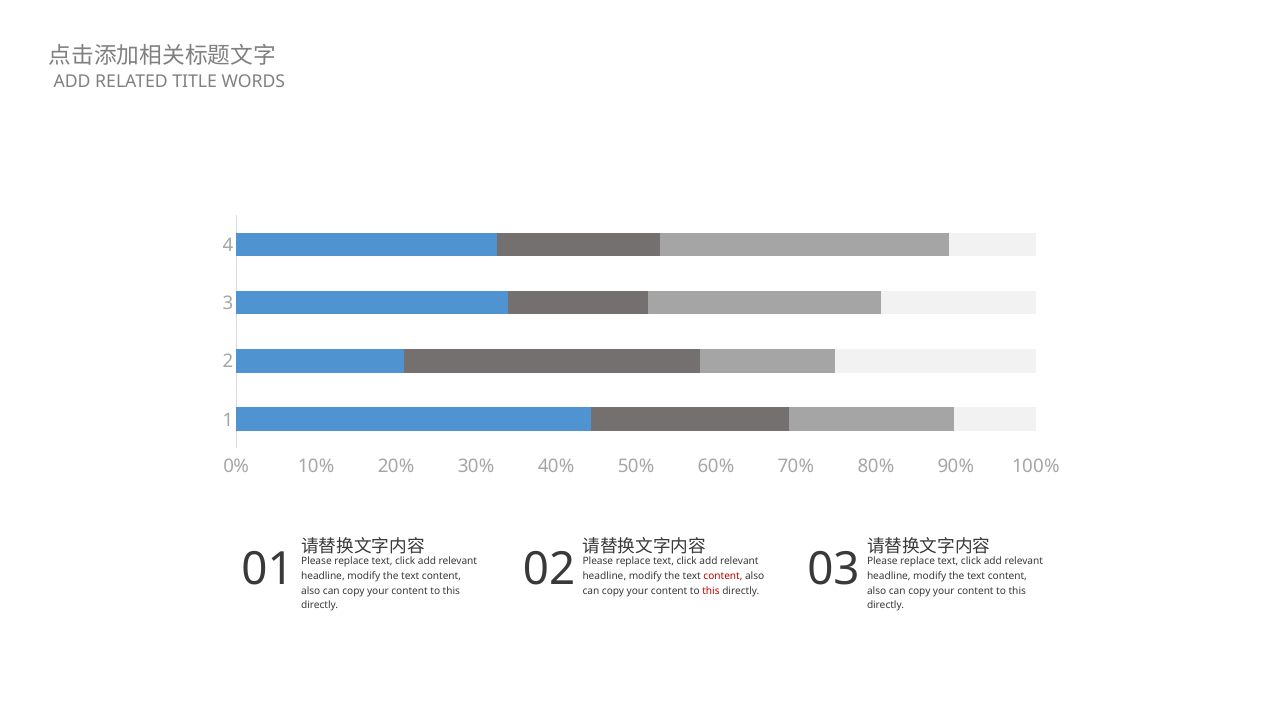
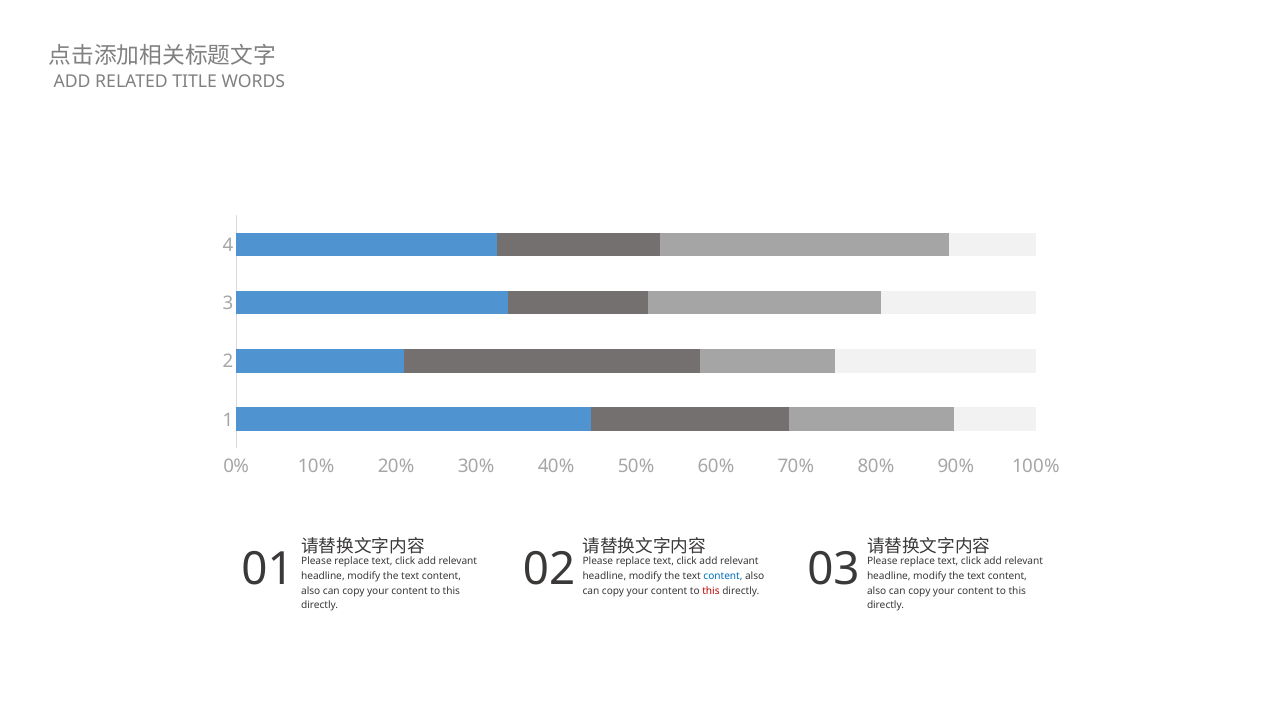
content at (723, 576) colour: red -> blue
